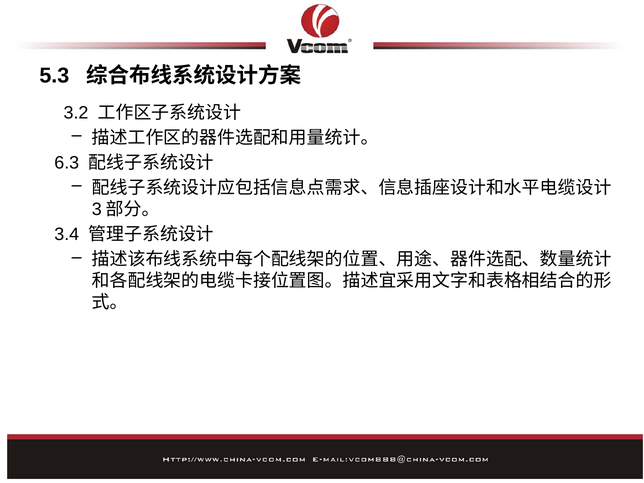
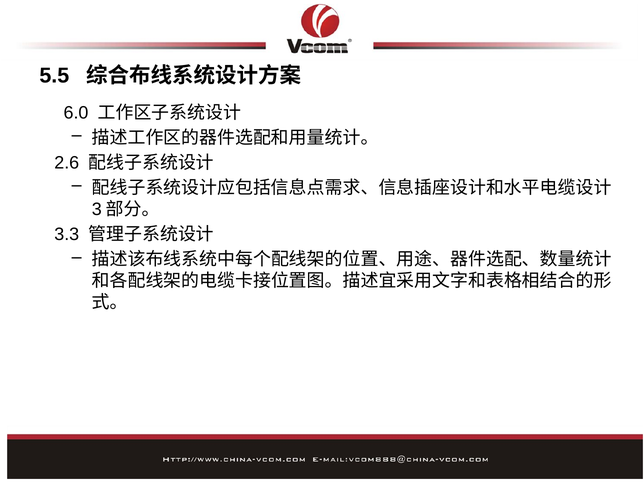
5.3: 5.3 -> 5.5
3.2: 3.2 -> 6.0
6.3: 6.3 -> 2.6
3.4: 3.4 -> 3.3
